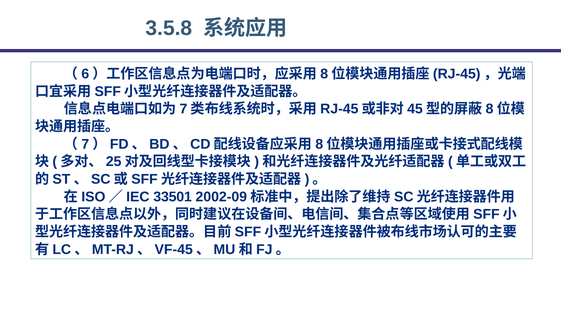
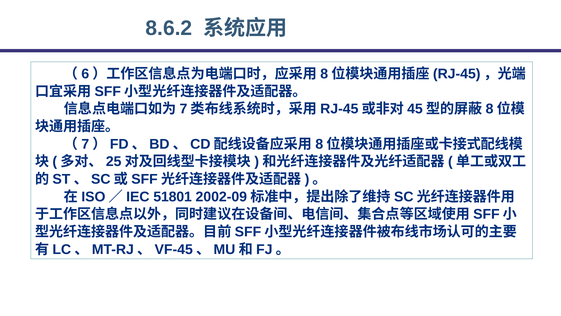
3.5.8: 3.5.8 -> 8.6.2
33501: 33501 -> 51801
